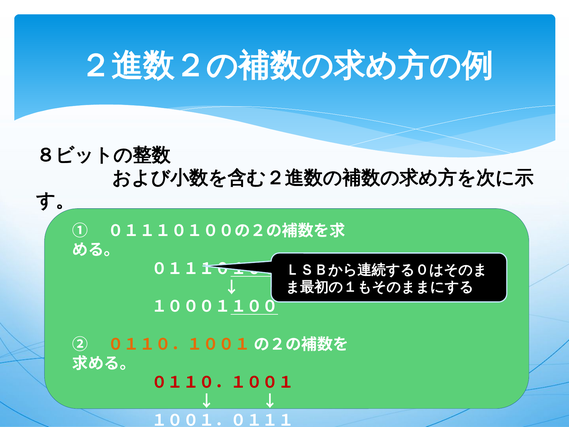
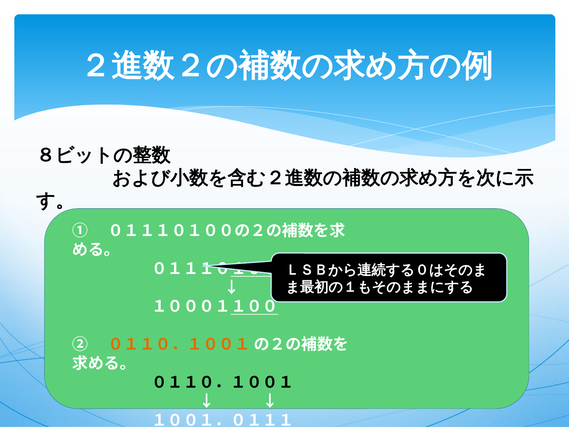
０１１０．１００１ at (223, 382) colour: red -> black
